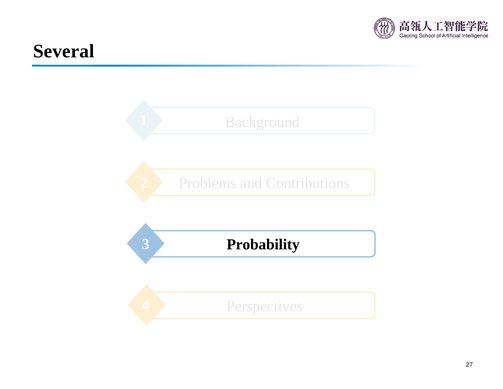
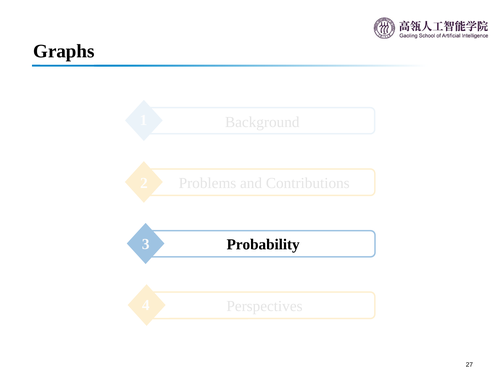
Several: Several -> Graphs
